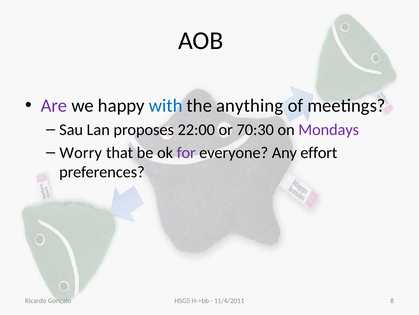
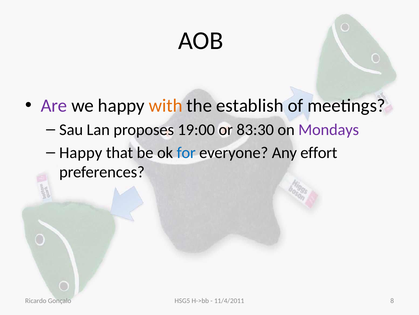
with colour: blue -> orange
anything: anything -> establish
22:00: 22:00 -> 19:00
70:30: 70:30 -> 83:30
Worry at (81, 152): Worry -> Happy
for colour: purple -> blue
